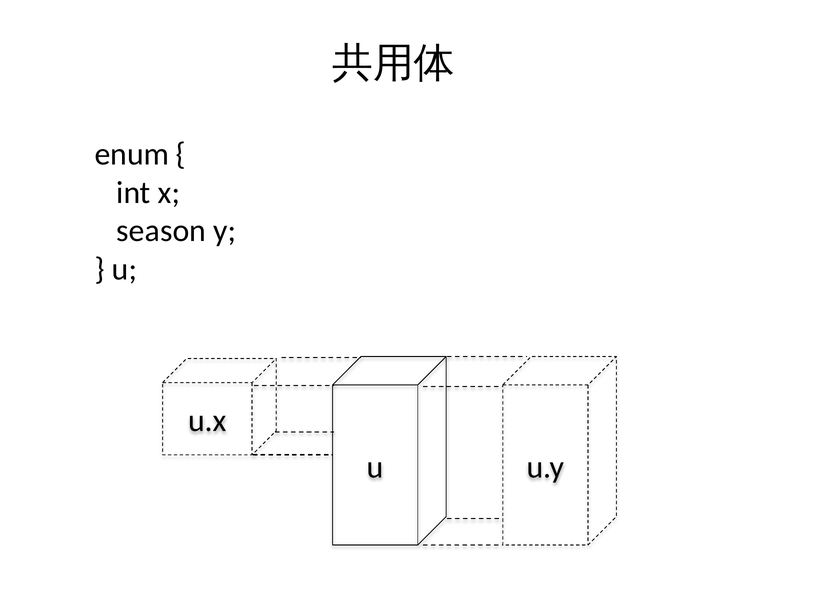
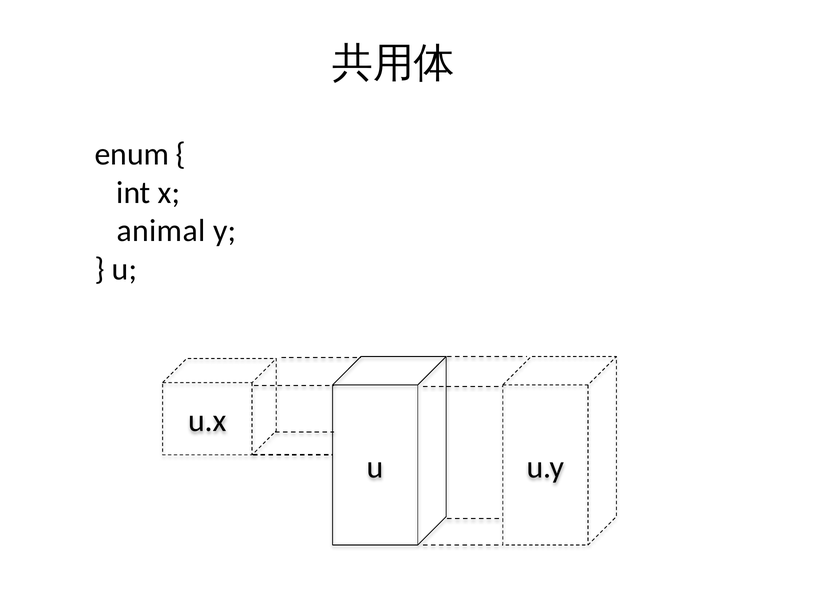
season: season -> animal
